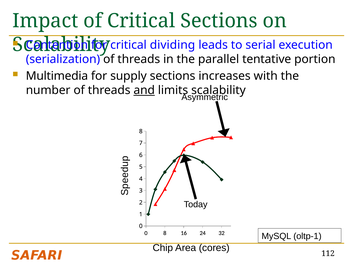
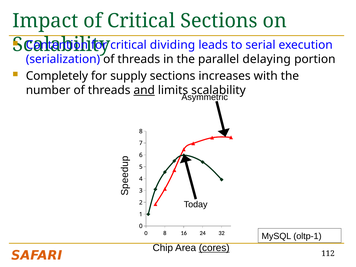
tentative: tentative -> delaying
Multimedia: Multimedia -> Completely
cores underline: none -> present
